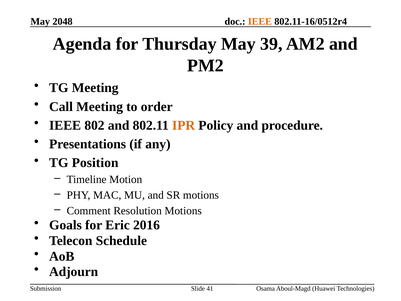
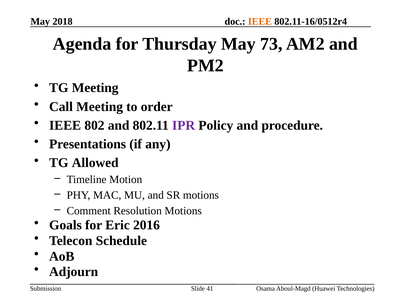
2048: 2048 -> 2018
39: 39 -> 73
IPR colour: orange -> purple
Position: Position -> Allowed
